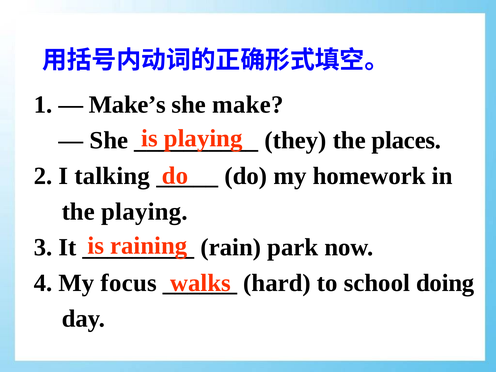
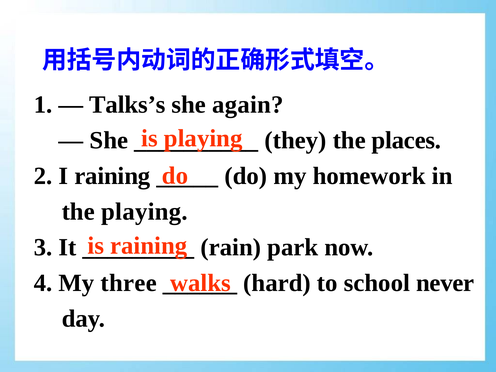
Make’s: Make’s -> Talks’s
make: make -> again
I talking: talking -> raining
focus: focus -> three
doing: doing -> never
